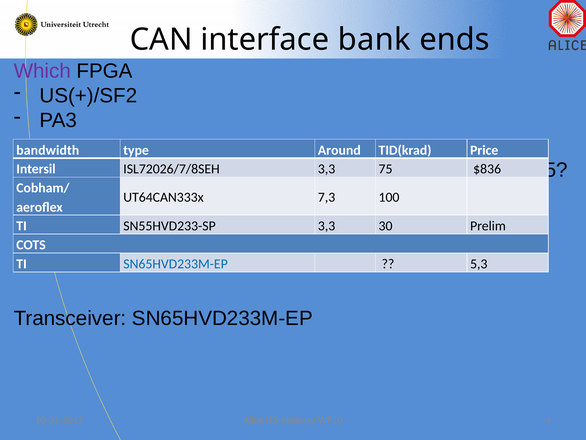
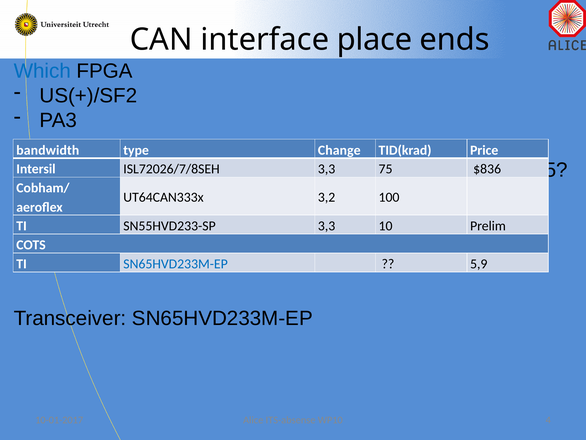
bank: bank -> place
Which colour: purple -> blue
Around: Around -> Change
7,3: 7,3 -> 3,2
30: 30 -> 10
5,3: 5,3 -> 5,9
